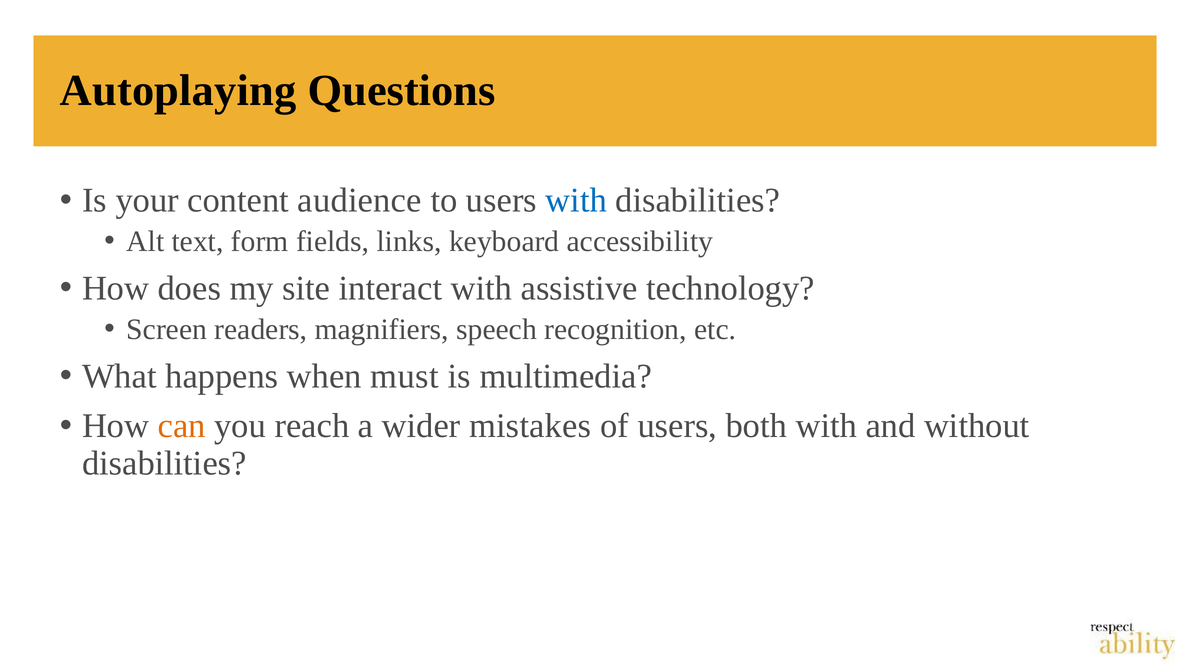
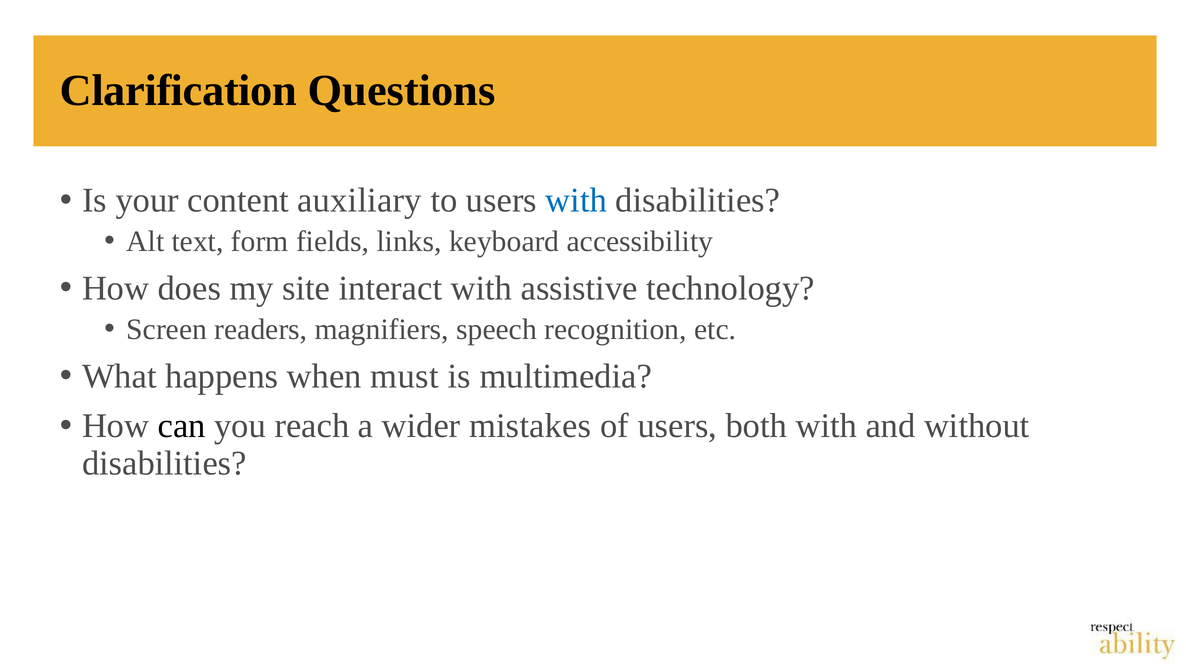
Autoplaying: Autoplaying -> Clarification
audience: audience -> auxiliary
can colour: orange -> black
